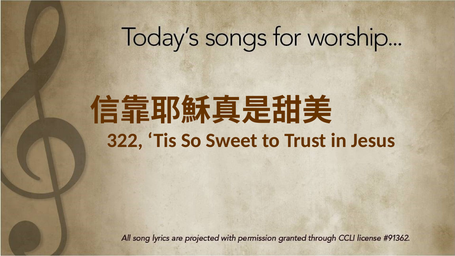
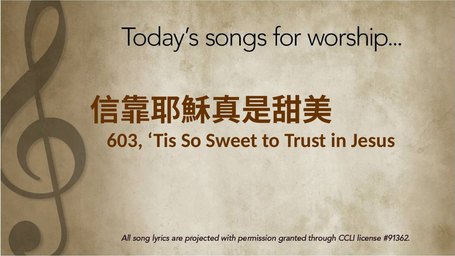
322: 322 -> 603
